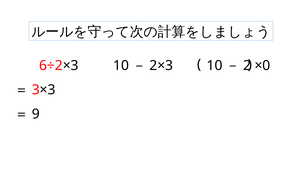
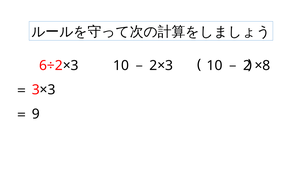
×0: ×0 -> ×8
